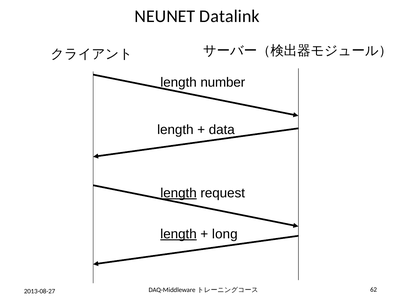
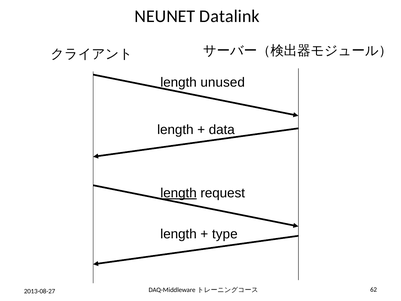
number: number -> unused
length at (179, 234) underline: present -> none
long: long -> type
